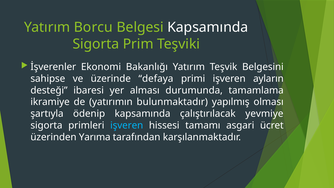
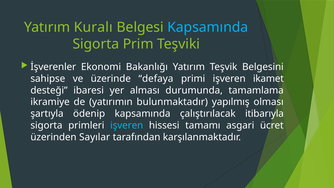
Borcu: Borcu -> Kuralı
Kapsamında at (208, 27) colour: white -> light blue
ayların: ayların -> ikamet
yevmiye: yevmiye -> itibarıyla
Yarıma: Yarıma -> Sayılar
